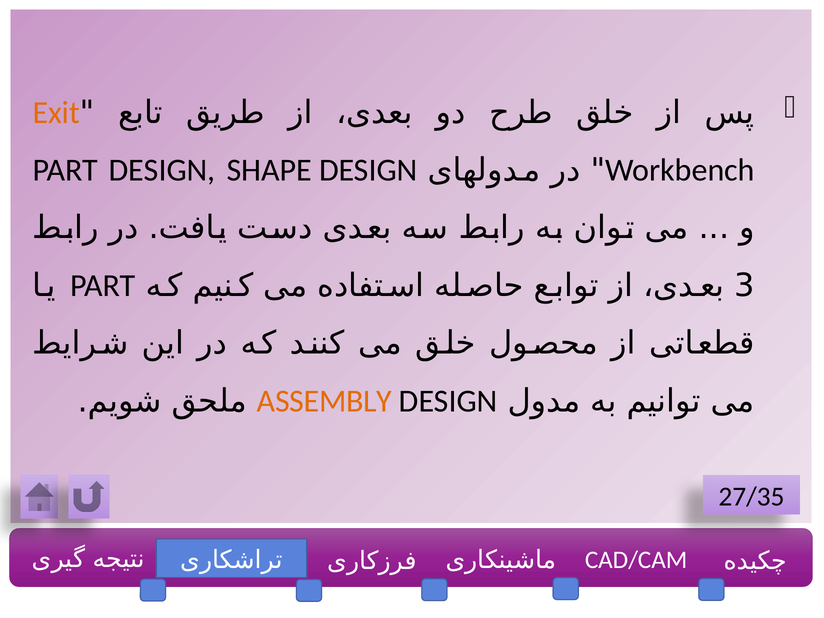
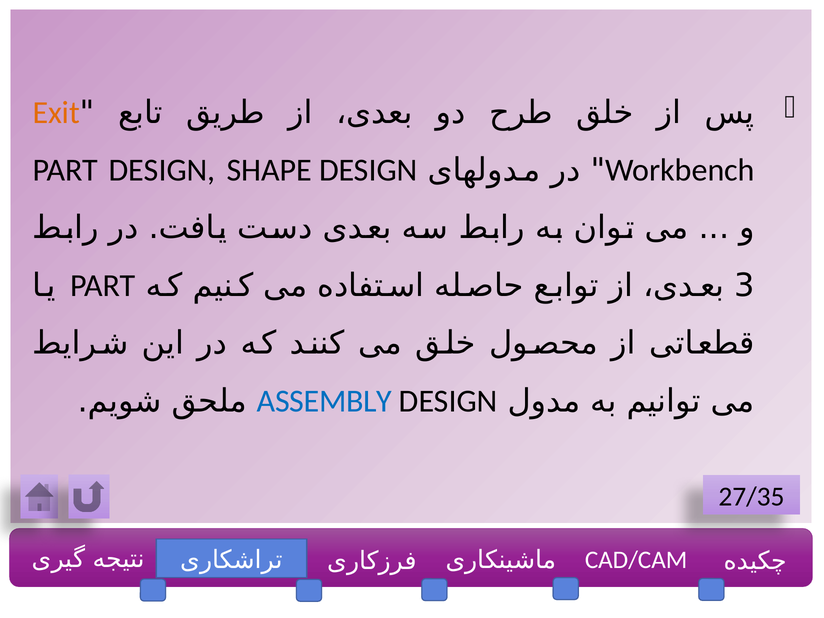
ASSEMBLY colour: orange -> blue
